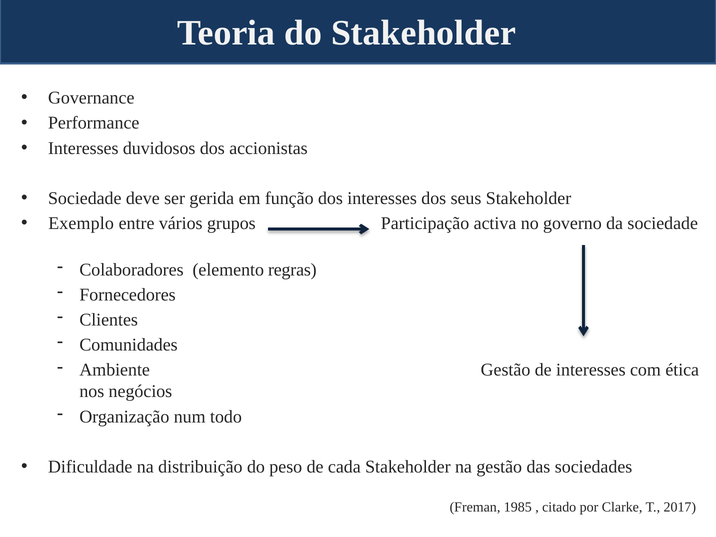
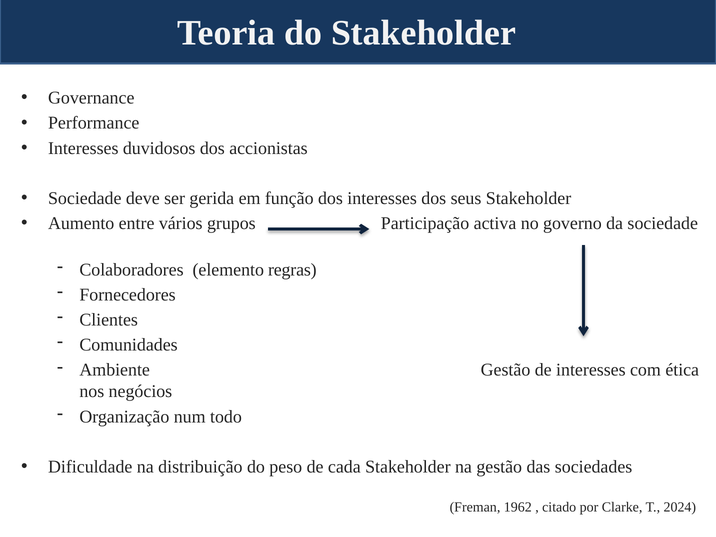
Exemplo: Exemplo -> Aumento
1985: 1985 -> 1962
2017: 2017 -> 2024
